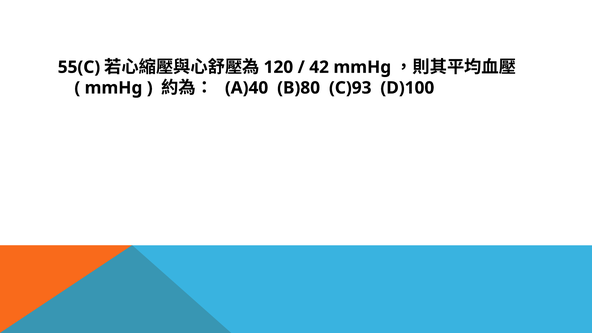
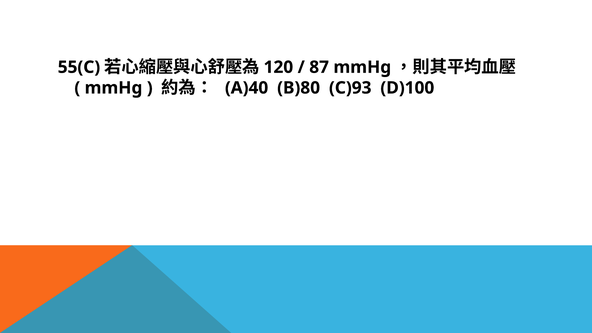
42: 42 -> 87
